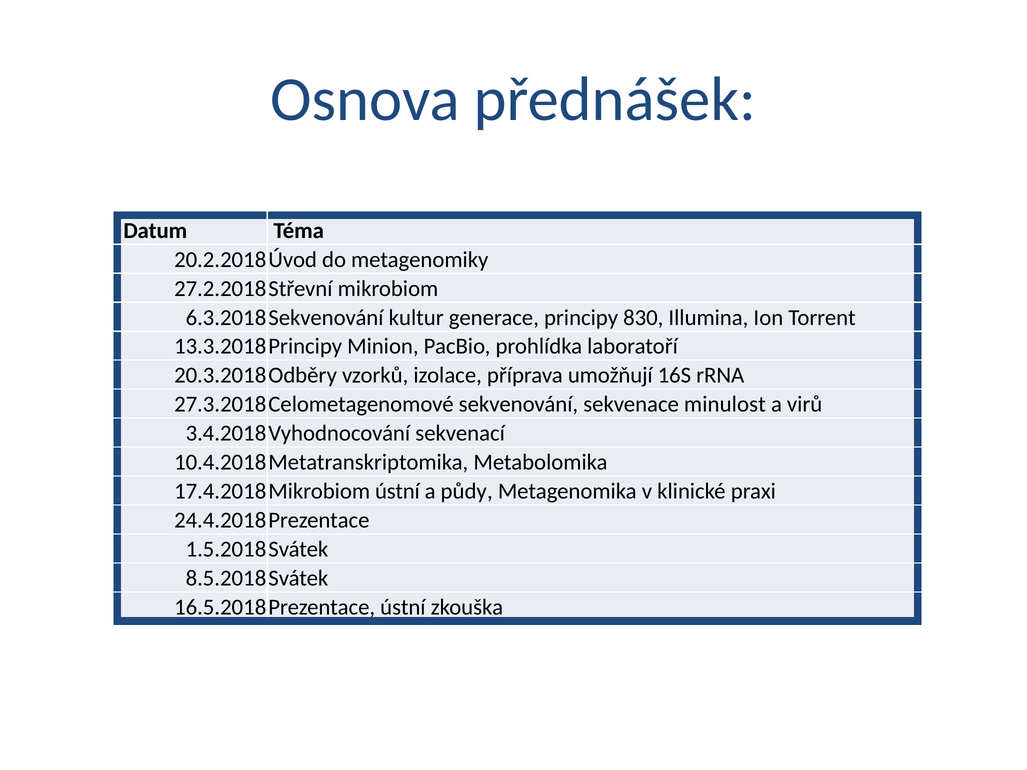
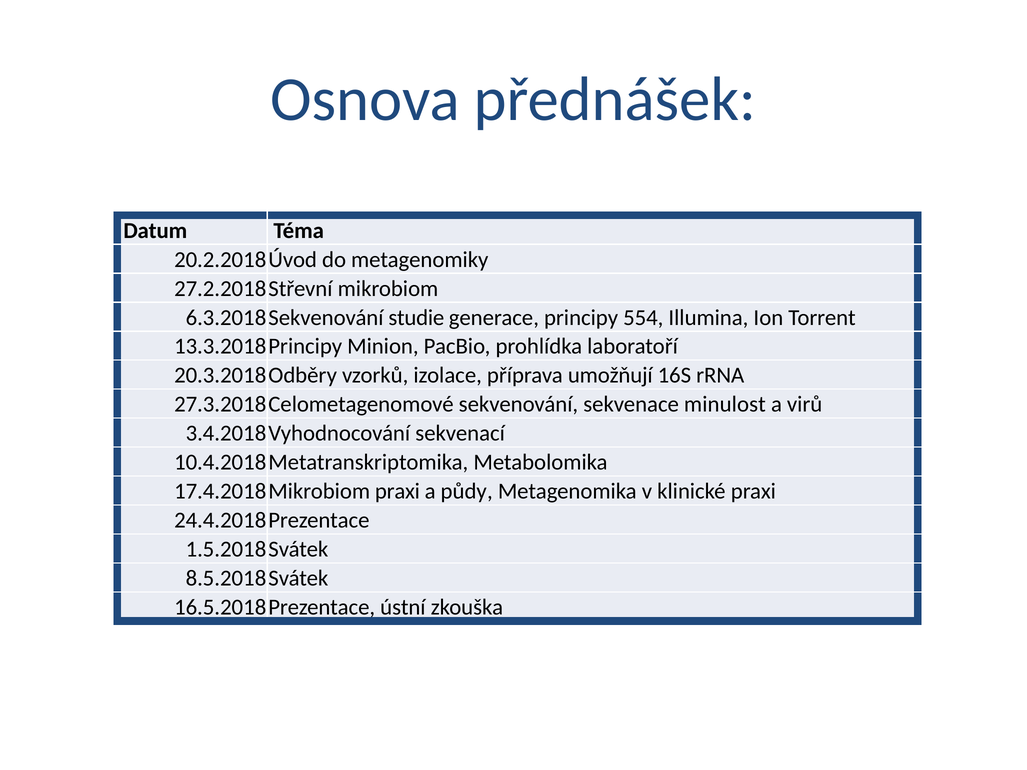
kultur: kultur -> studie
830: 830 -> 554
ústní at (397, 492): ústní -> praxi
